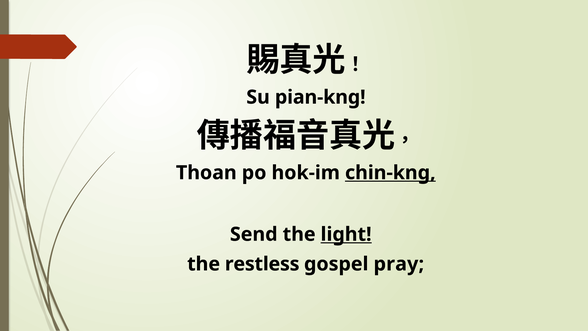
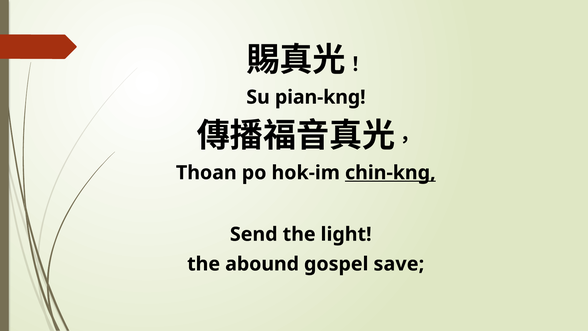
light underline: present -> none
restless: restless -> abound
pray: pray -> save
